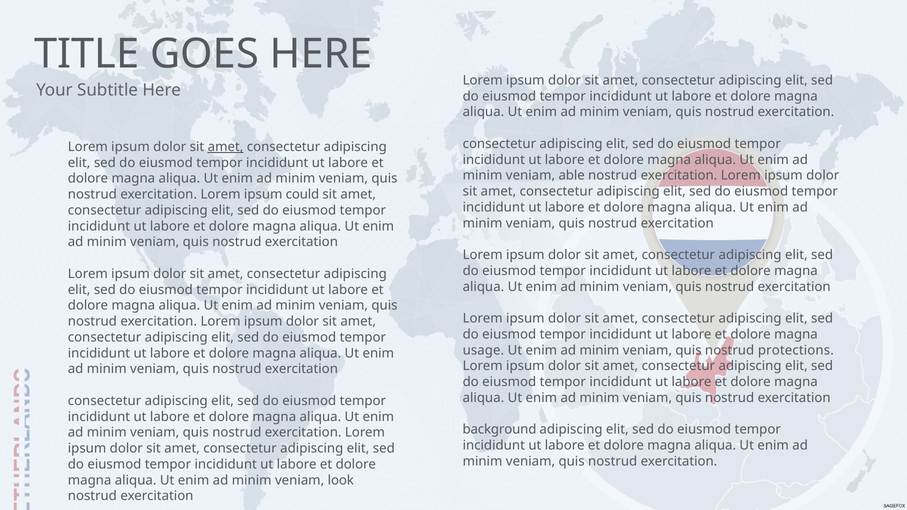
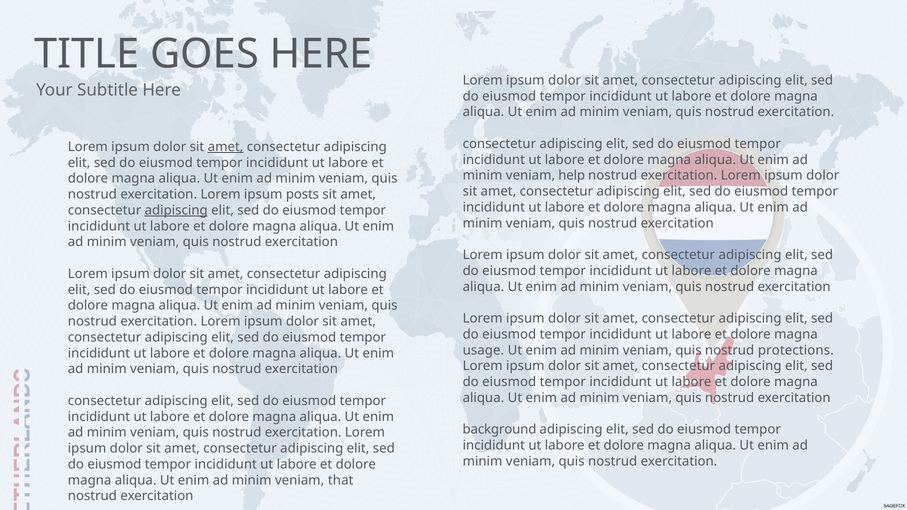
able: able -> help
could: could -> posts
adipiscing at (176, 210) underline: none -> present
look: look -> that
